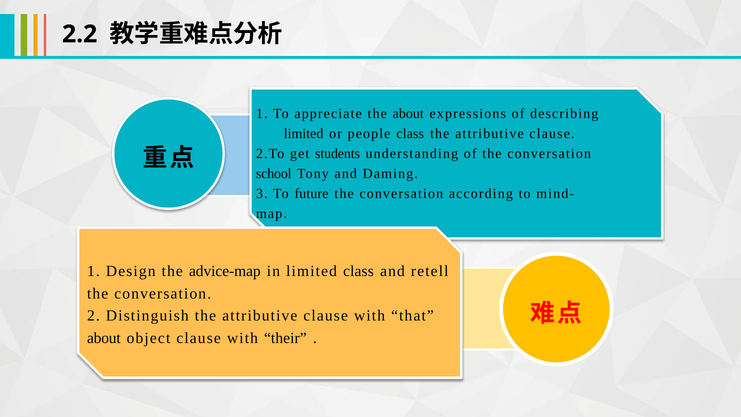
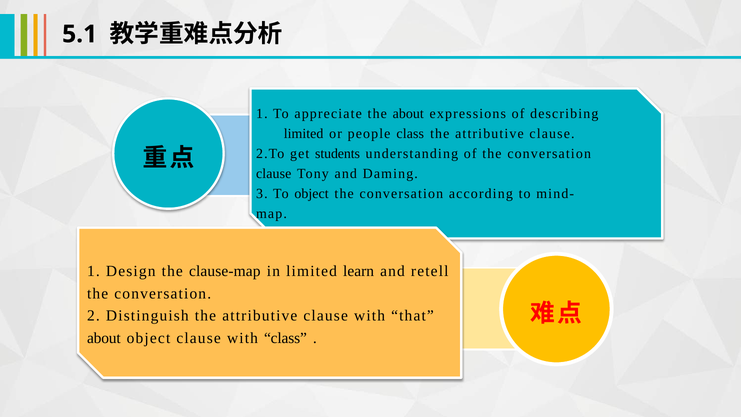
2.2: 2.2 -> 5.1
school at (274, 174): school -> clause
To future: future -> object
advice-map: advice-map -> clause-map
limited class: class -> learn
with their: their -> class
